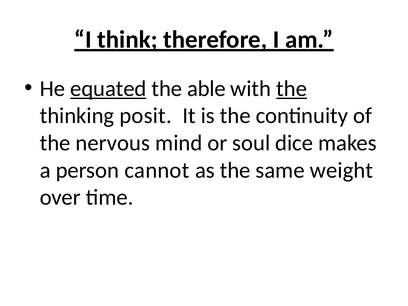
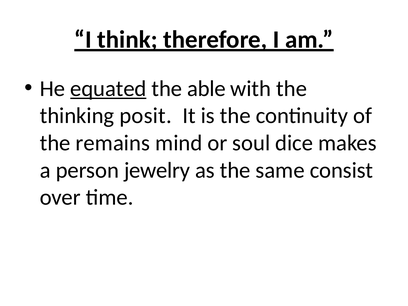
the at (292, 89) underline: present -> none
nervous: nervous -> remains
cannot: cannot -> jewelry
weight: weight -> consist
